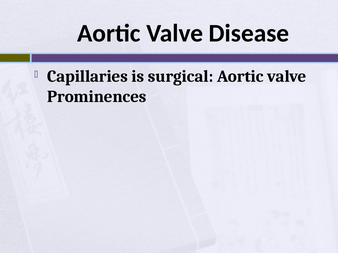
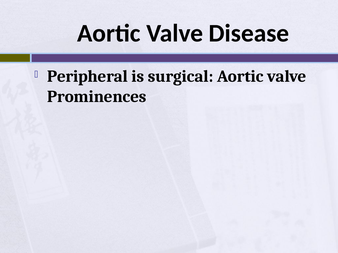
Capillaries: Capillaries -> Peripheral
